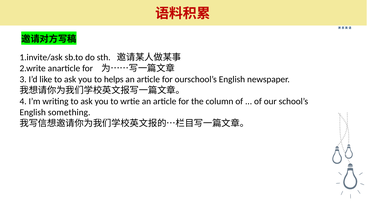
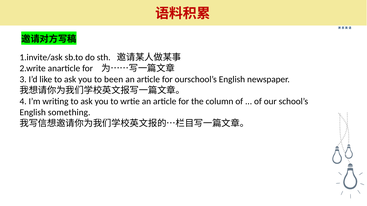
helps: helps -> been
